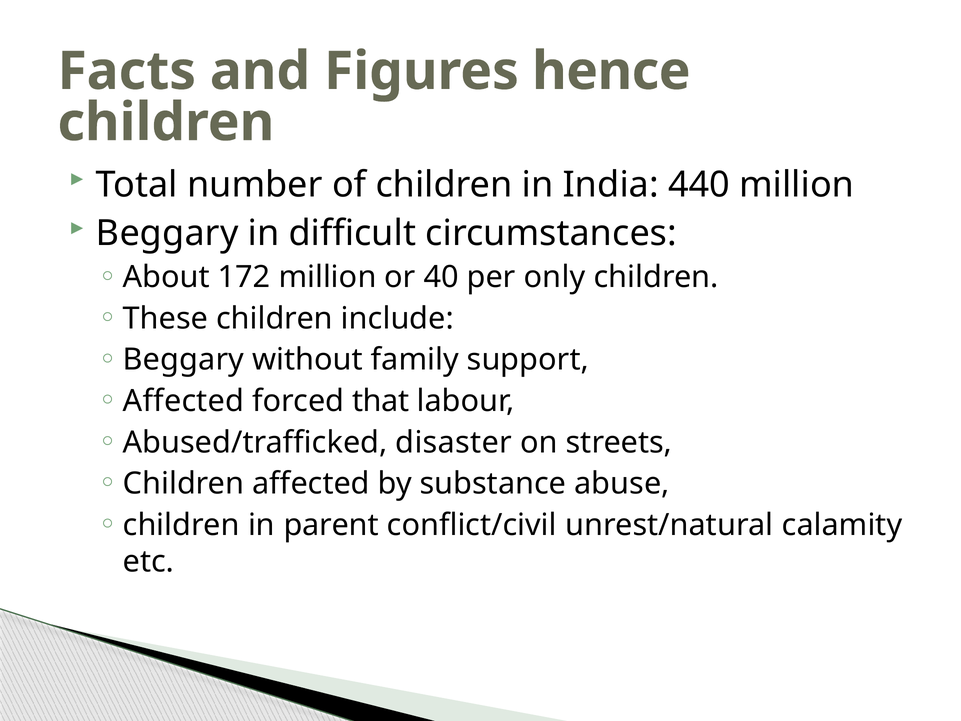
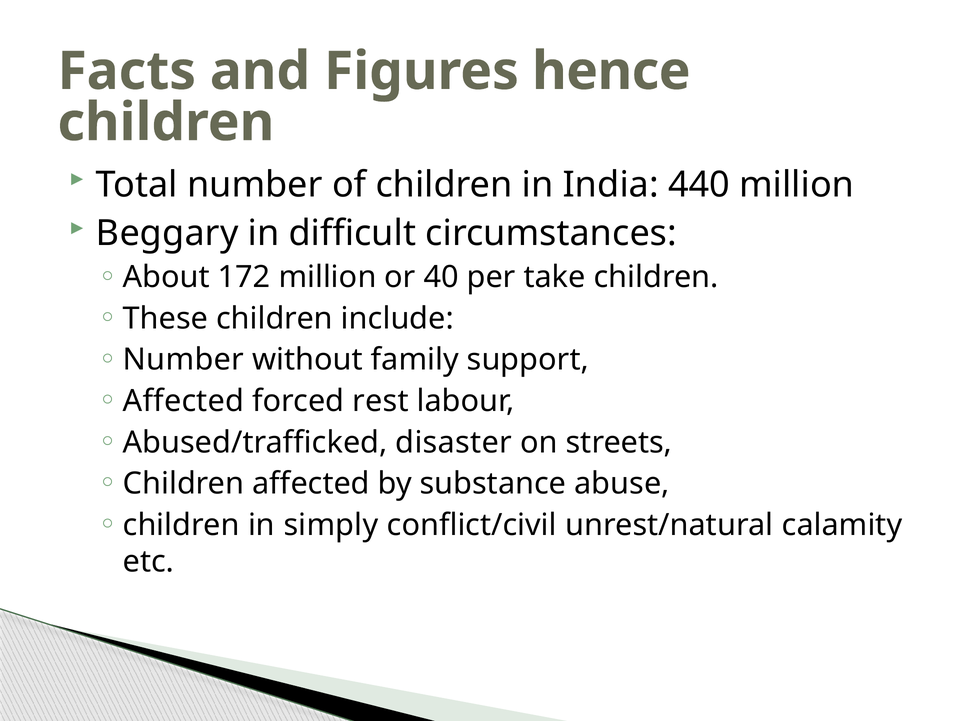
only: only -> take
Beggary at (183, 360): Beggary -> Number
that: that -> rest
parent: parent -> simply
